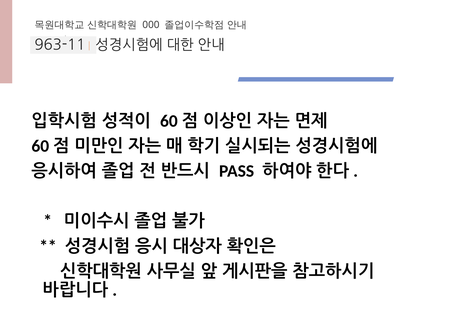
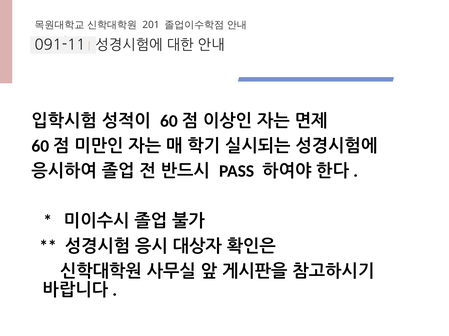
000: 000 -> 201
963-11: 963-11 -> 091-11
